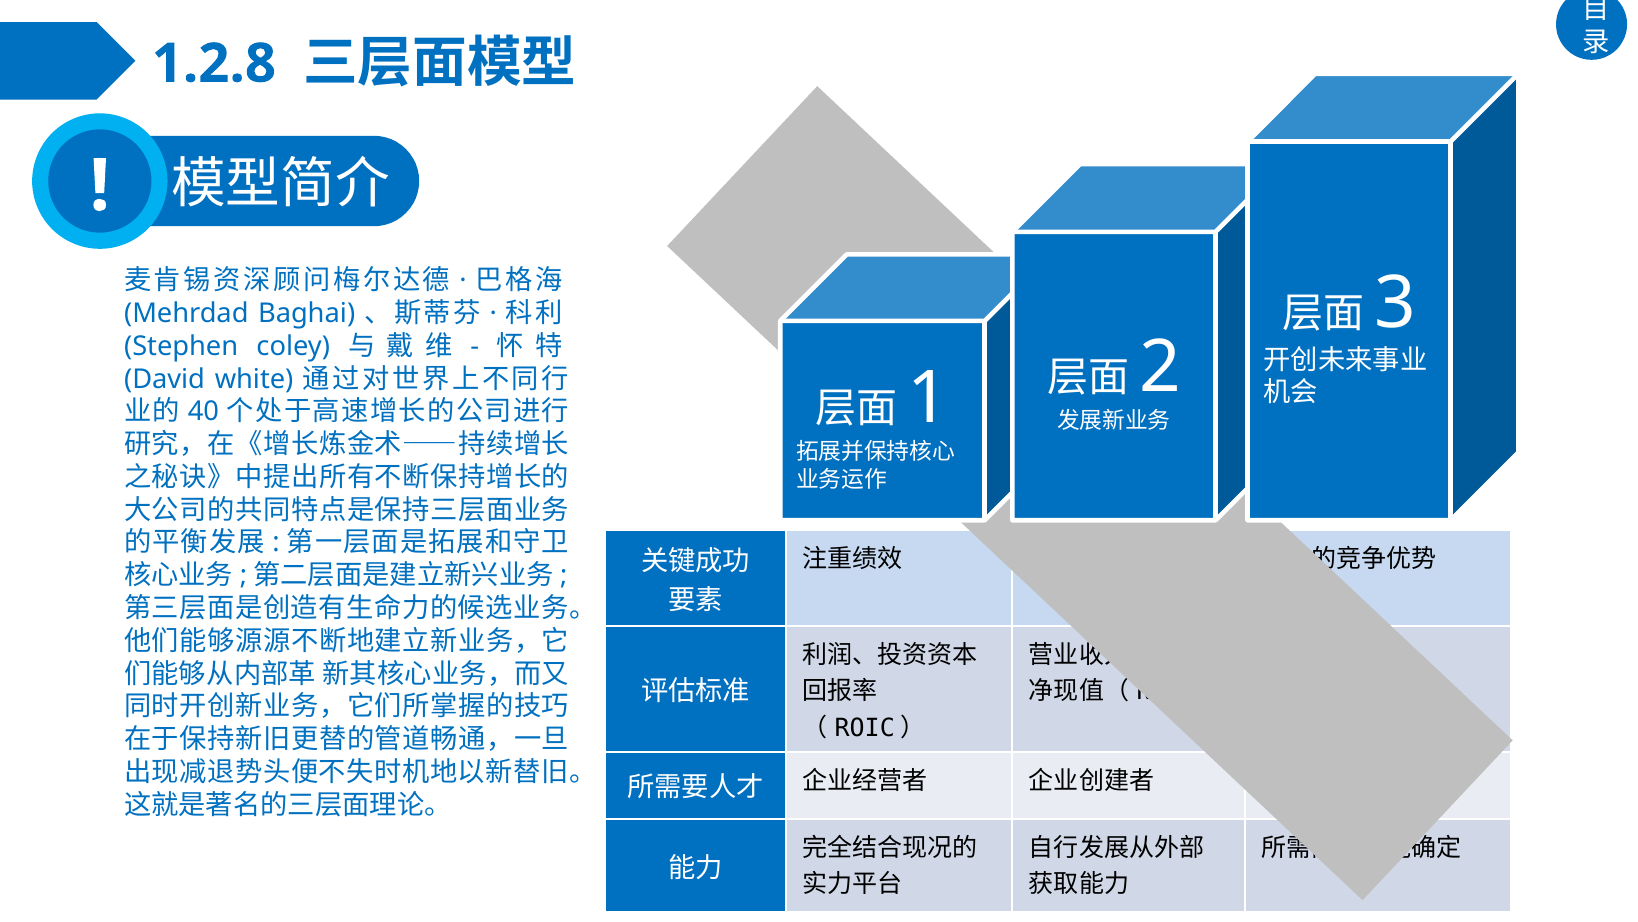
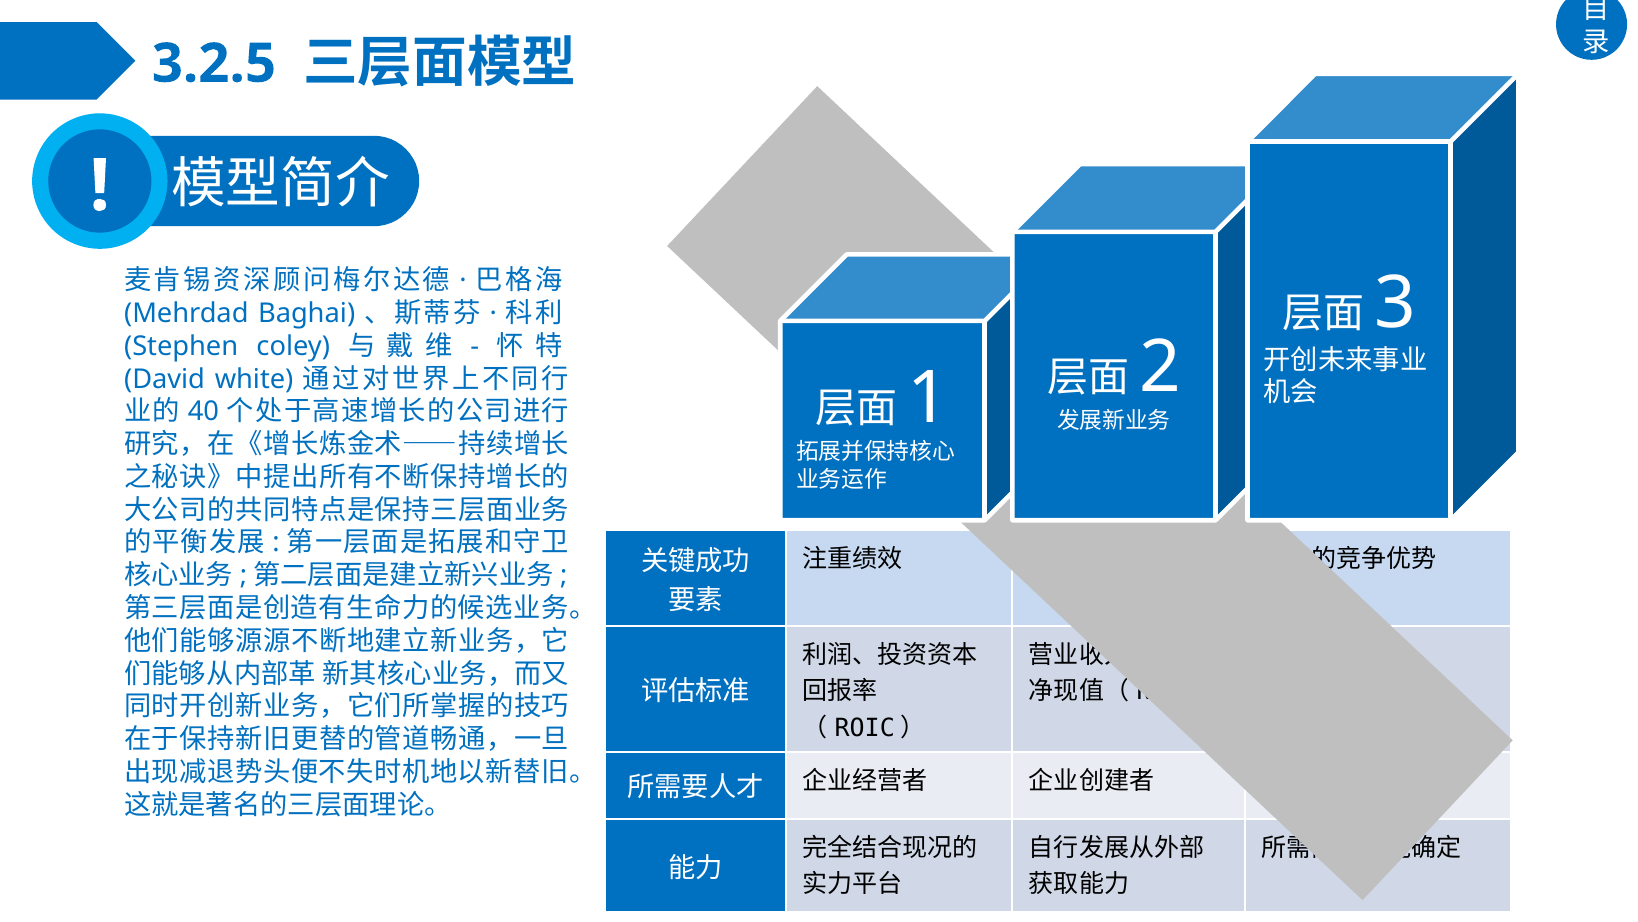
1.2.8: 1.2.8 -> 3.2.5
